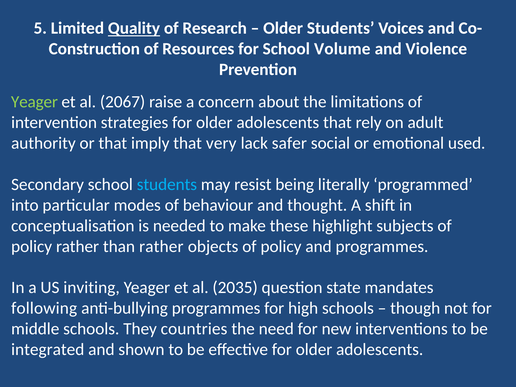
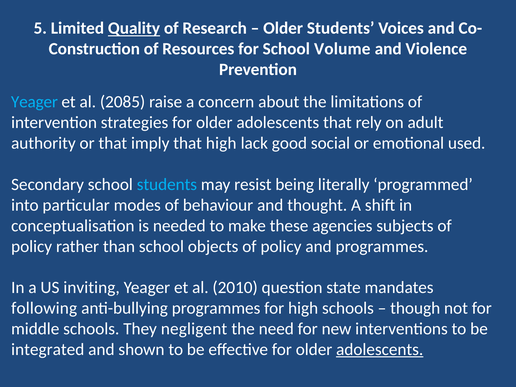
Yeager at (34, 102) colour: light green -> light blue
2067: 2067 -> 2085
that very: very -> high
safer: safer -> good
highlight: highlight -> agencies
than rather: rather -> school
2035: 2035 -> 2010
countries: countries -> negligent
adolescents at (380, 350) underline: none -> present
